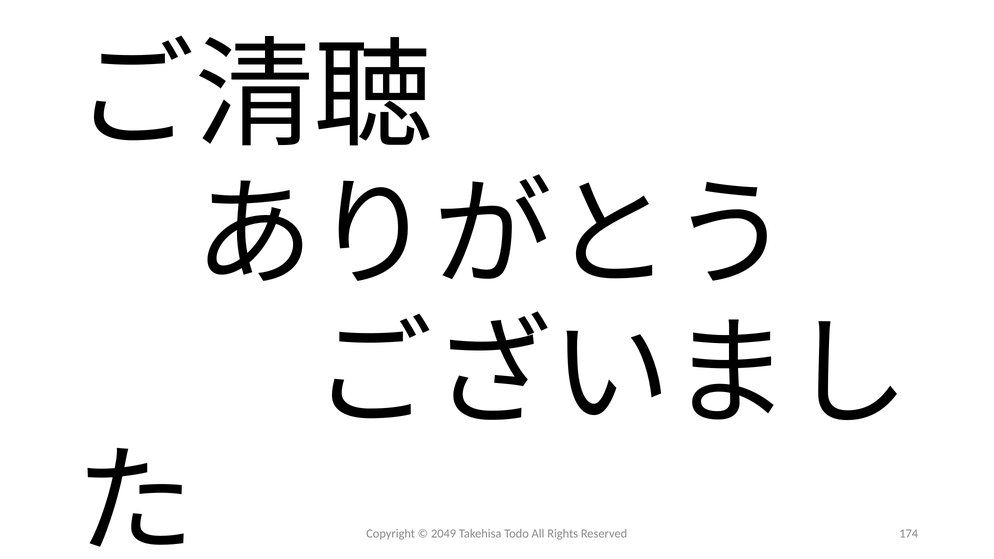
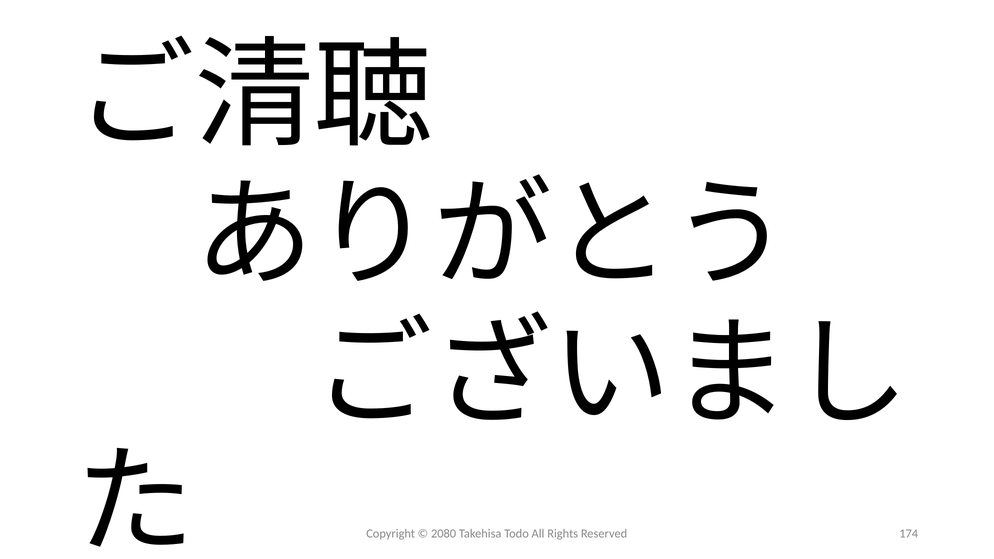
2049: 2049 -> 2080
